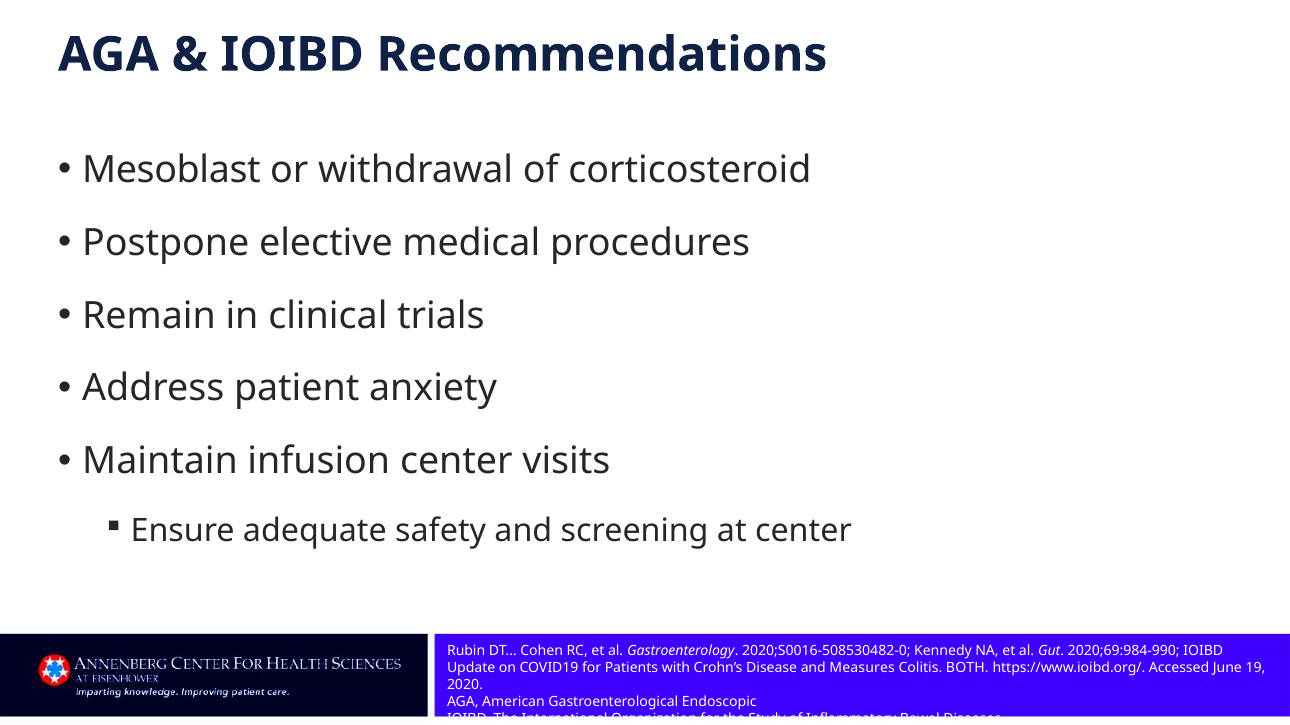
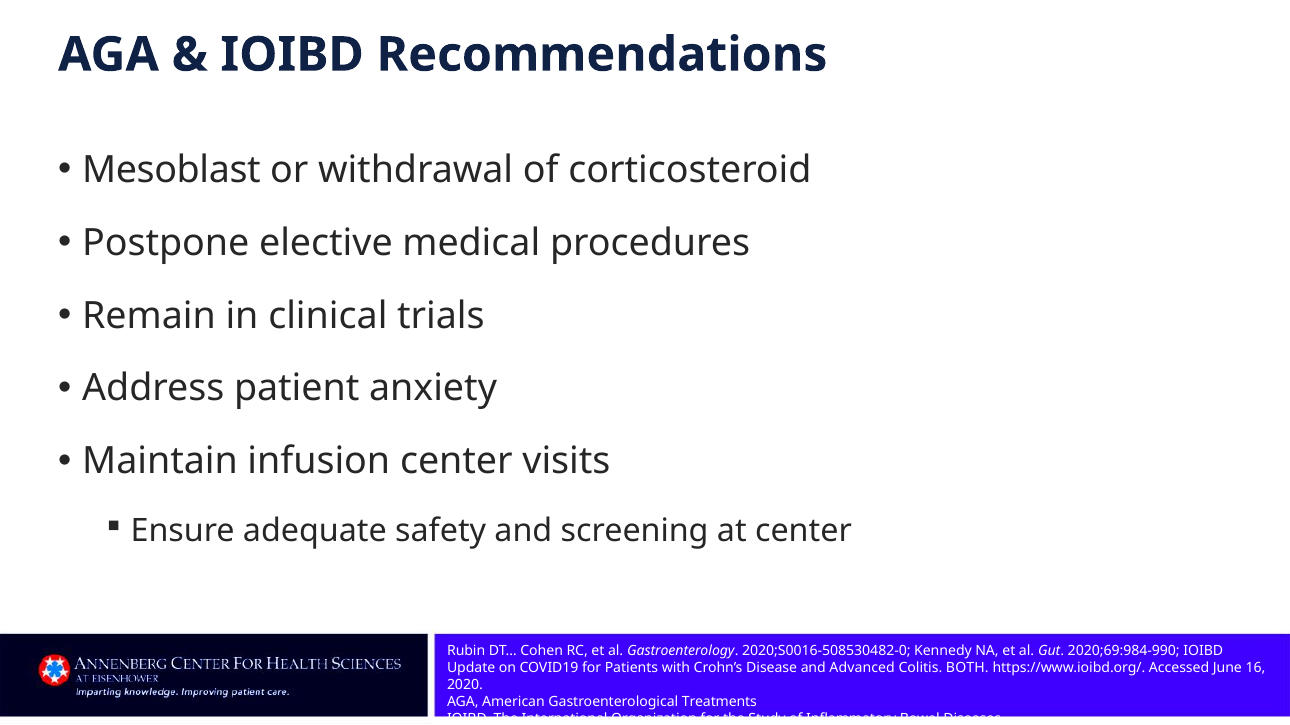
Measures: Measures -> Advanced
19: 19 -> 16
Endoscopic: Endoscopic -> Treatments
